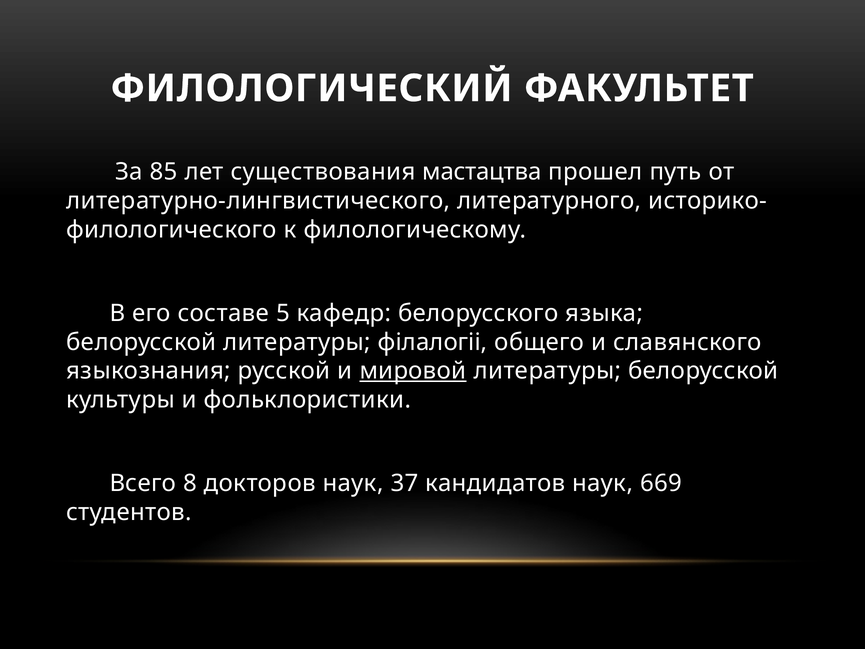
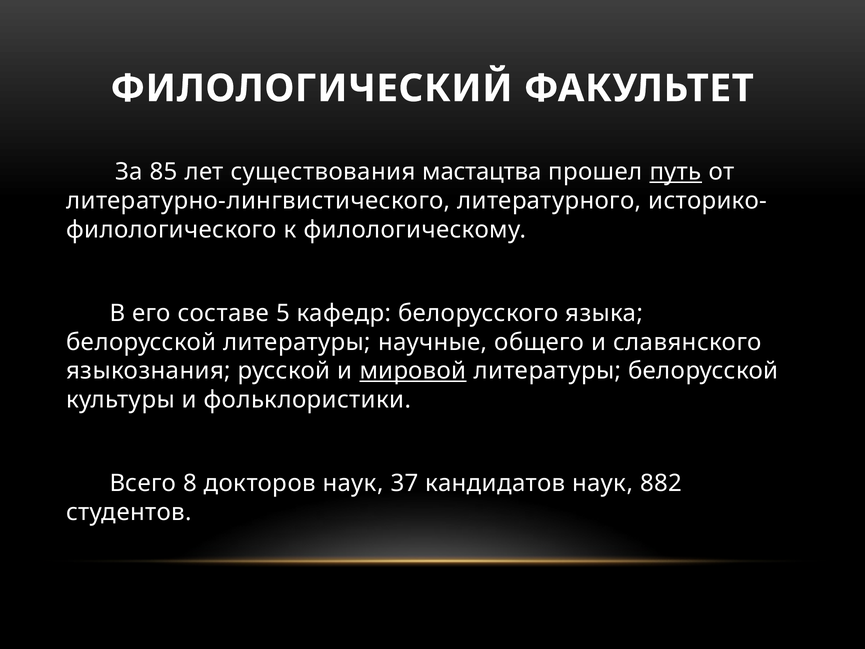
путь underline: none -> present
філалогіі: філалогіі -> научные
669: 669 -> 882
